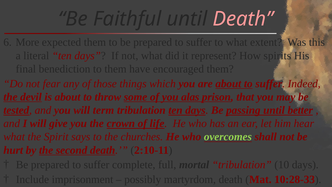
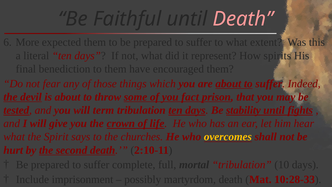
alas: alas -> fact
passing: passing -> stability
better: better -> fights
overcomes colour: light green -> yellow
